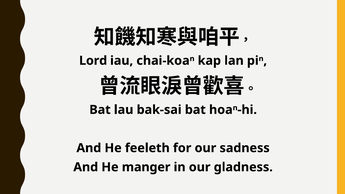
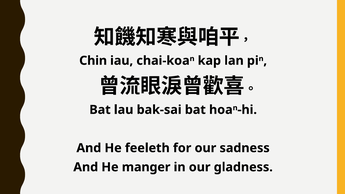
Lord: Lord -> Chin
